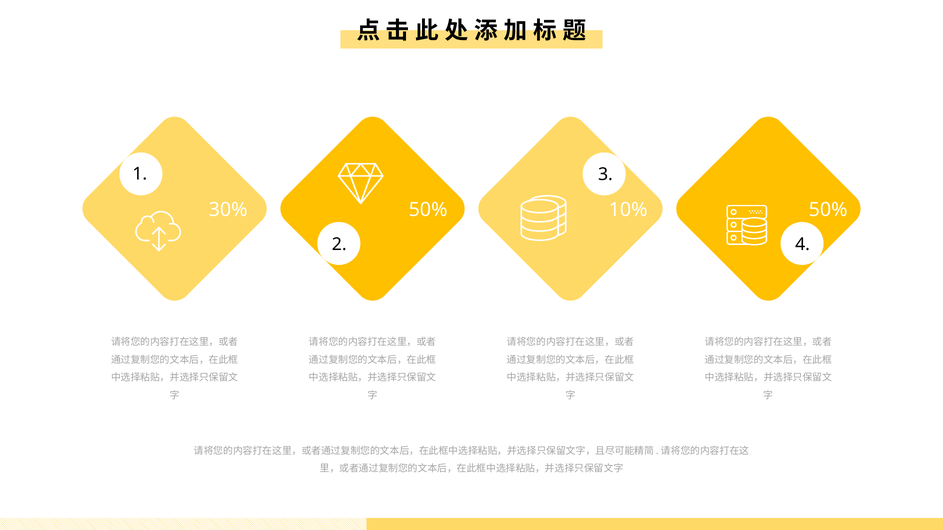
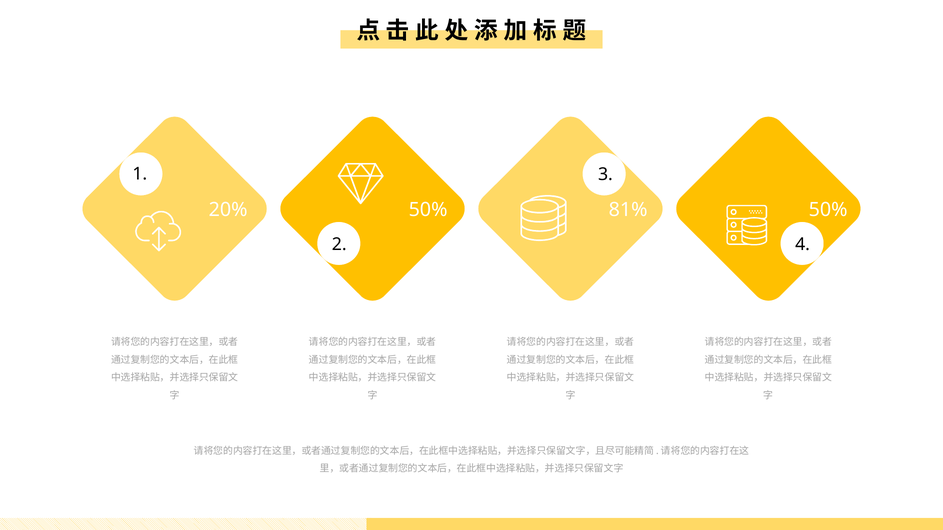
30%: 30% -> 20%
10%: 10% -> 81%
